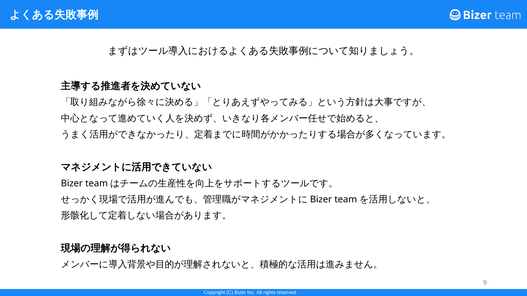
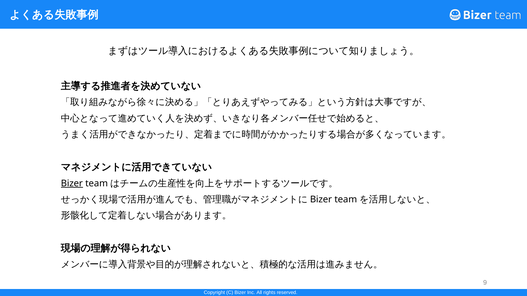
Bizer at (72, 184) underline: none -> present
